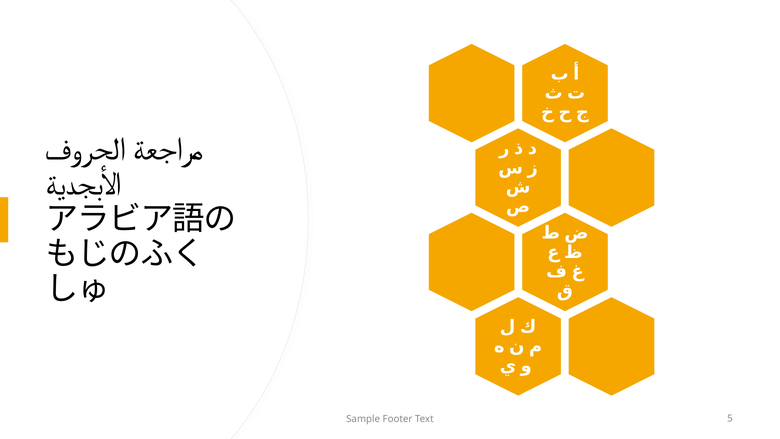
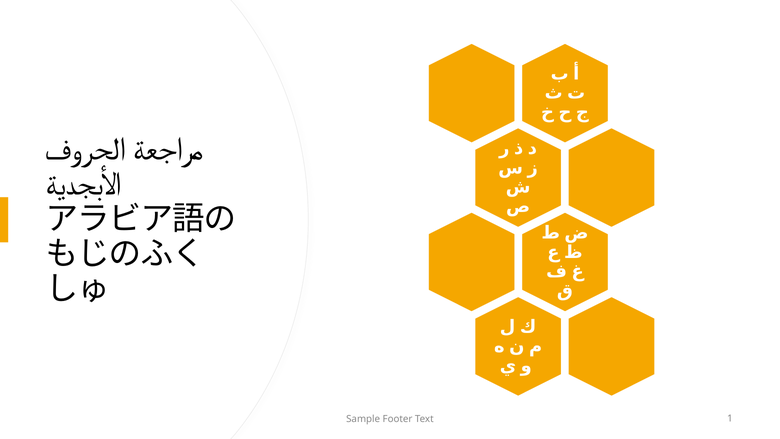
5: 5 -> 1
